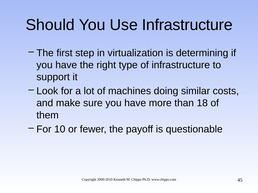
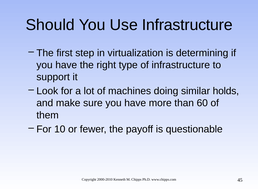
costs: costs -> holds
18: 18 -> 60
